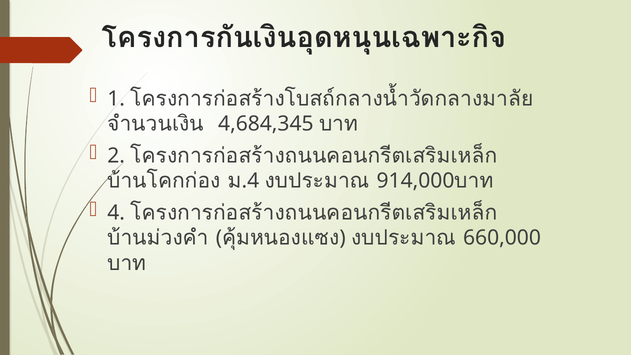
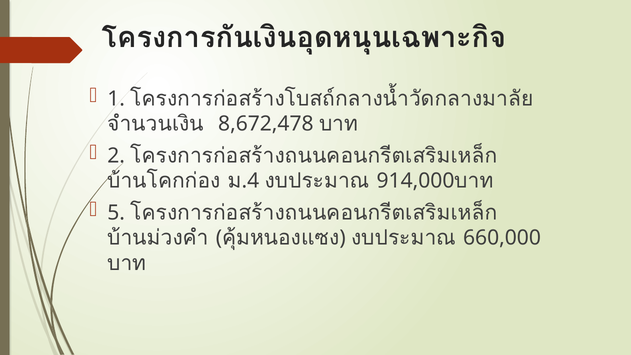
4,684,345: 4,684,345 -> 8,672,478
4: 4 -> 5
